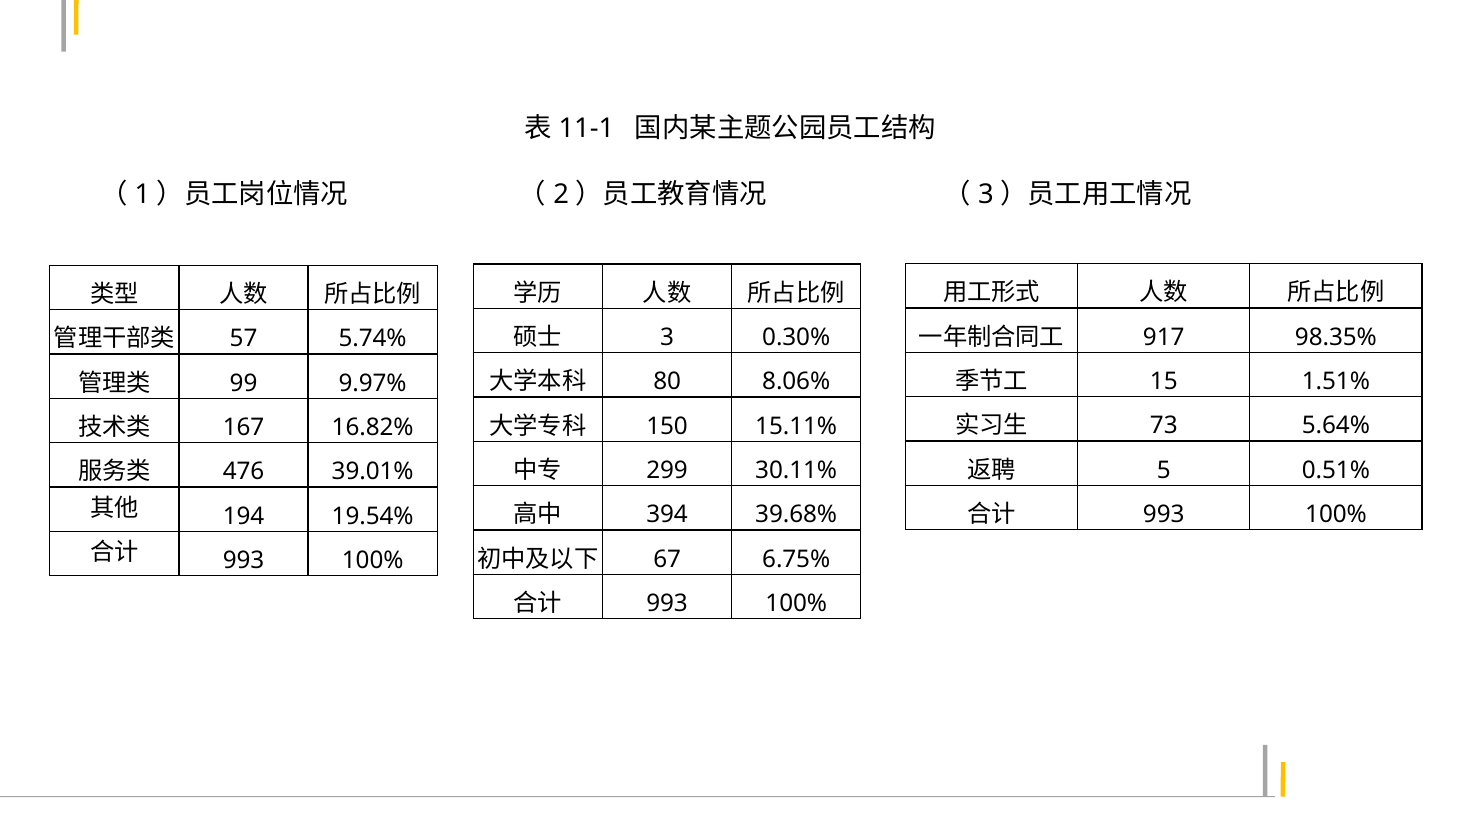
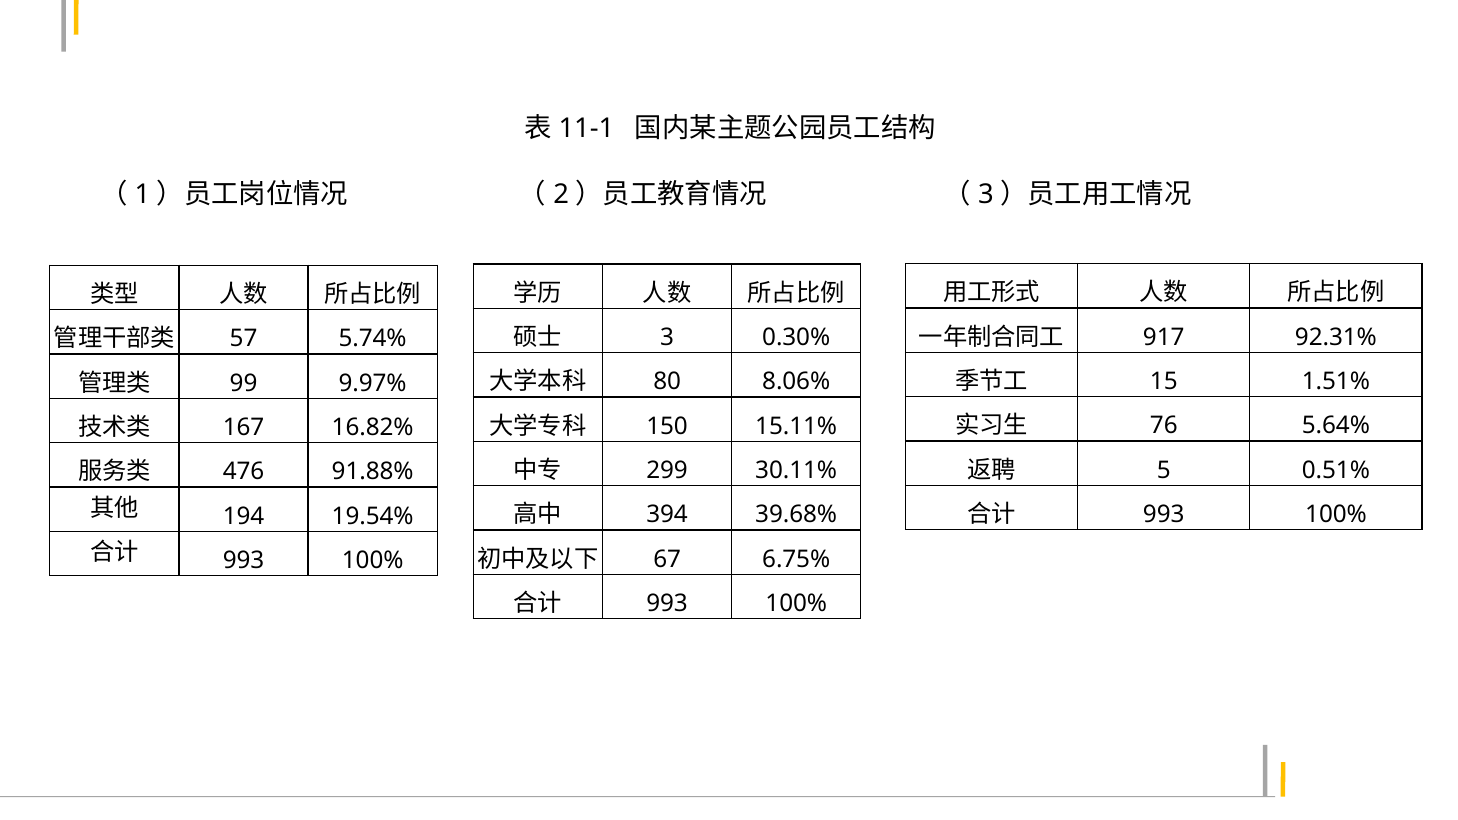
98.35%: 98.35% -> 92.31%
73: 73 -> 76
39.01%: 39.01% -> 91.88%
